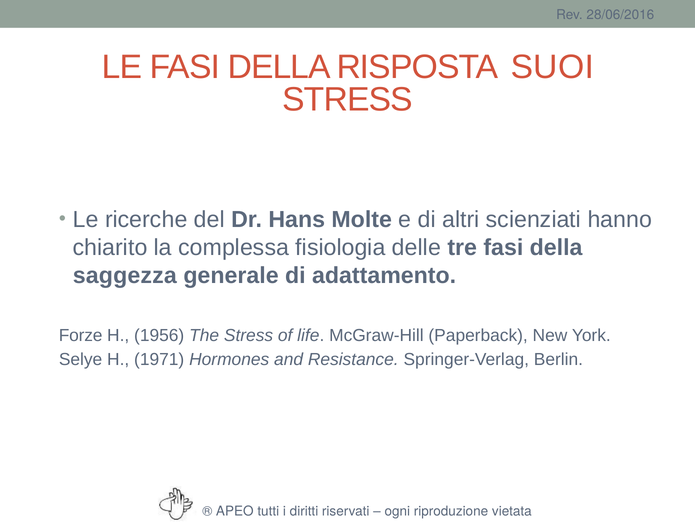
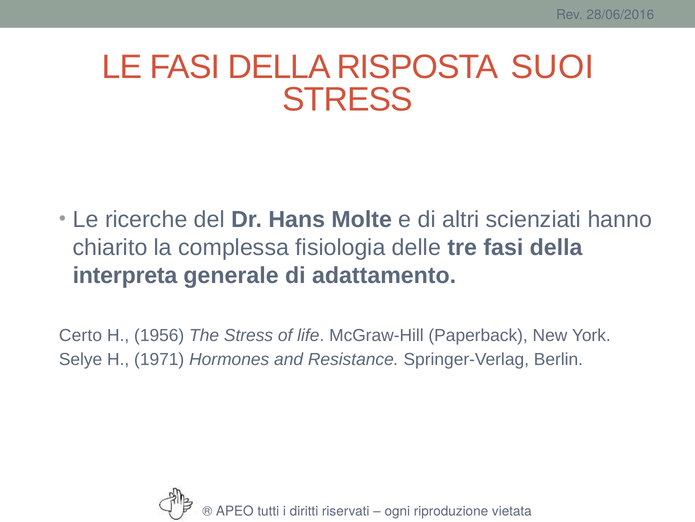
saggezza: saggezza -> interpreta
Forze: Forze -> Certo
